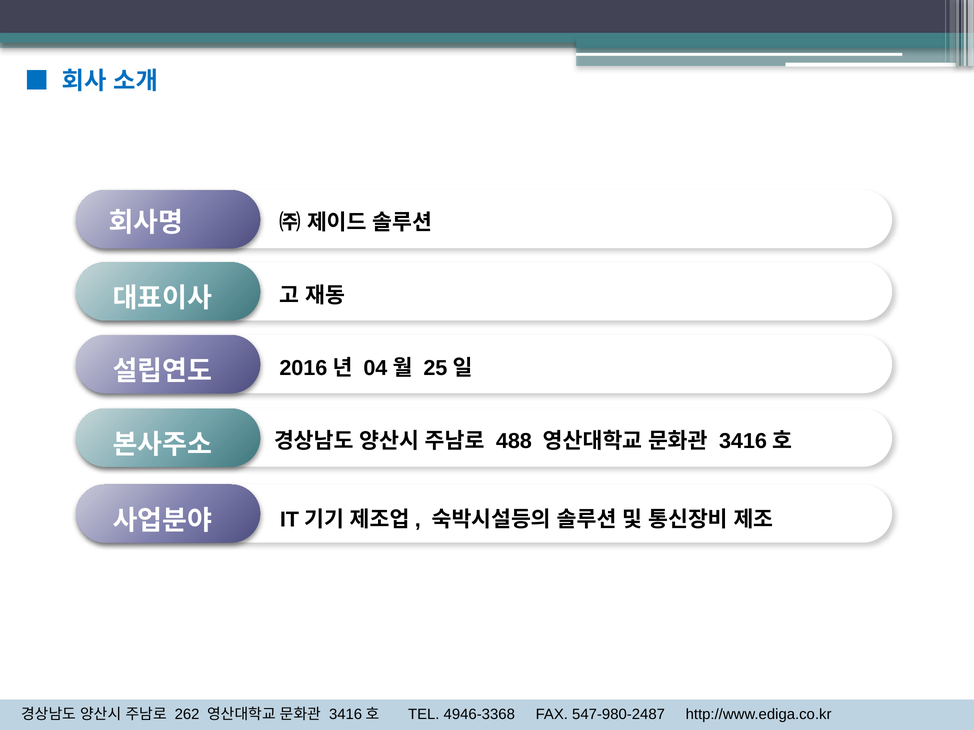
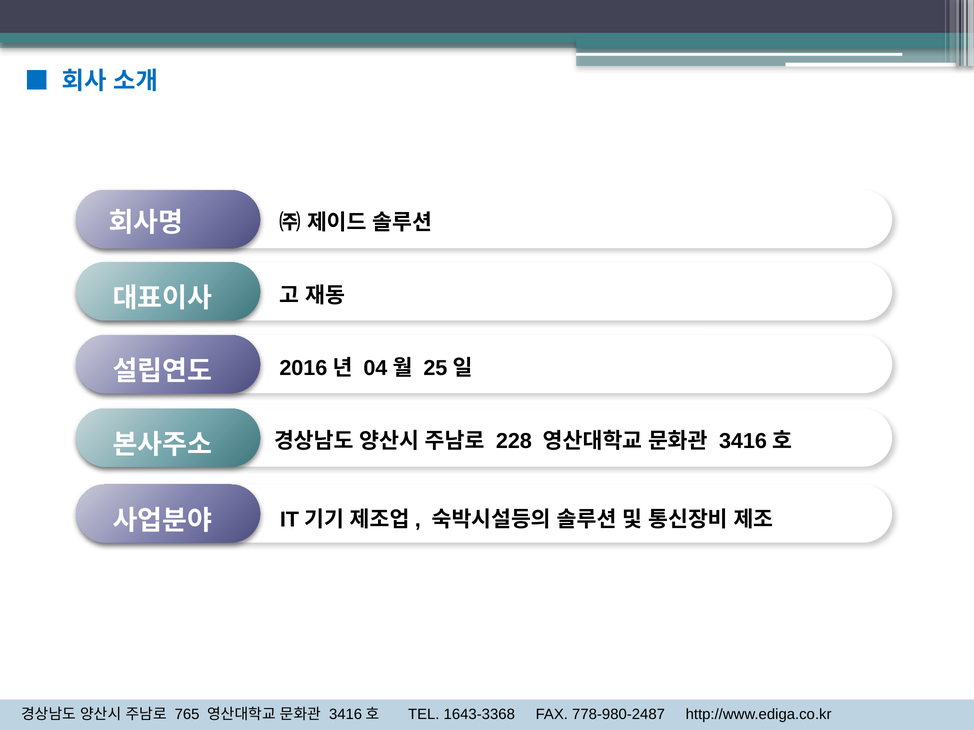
488: 488 -> 228
262: 262 -> 765
4946-3368: 4946-3368 -> 1643-3368
547-980-2487: 547-980-2487 -> 778-980-2487
